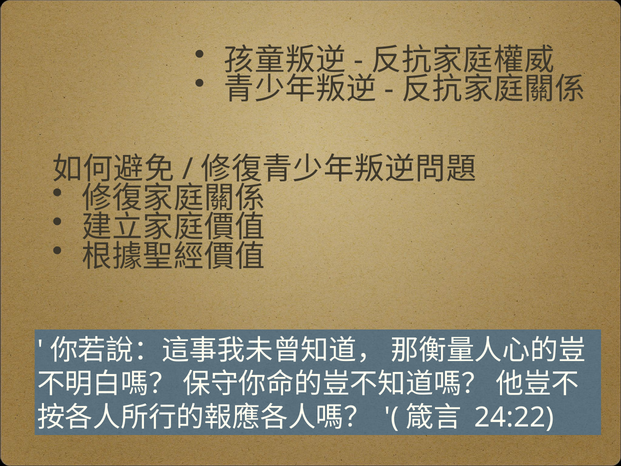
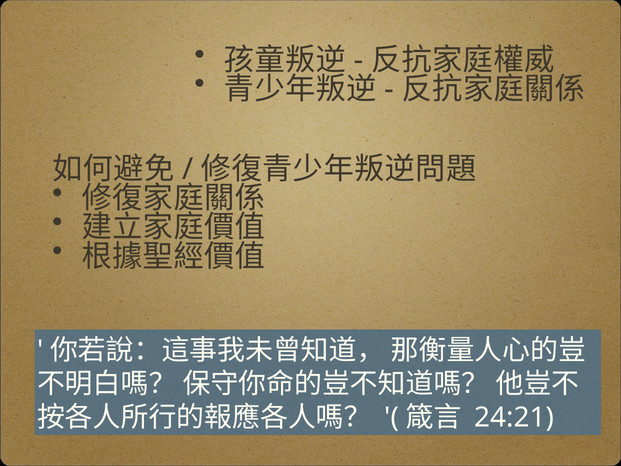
24:22: 24:22 -> 24:21
